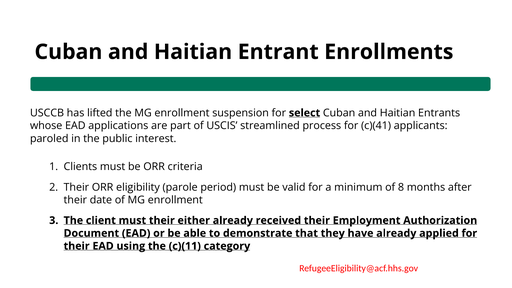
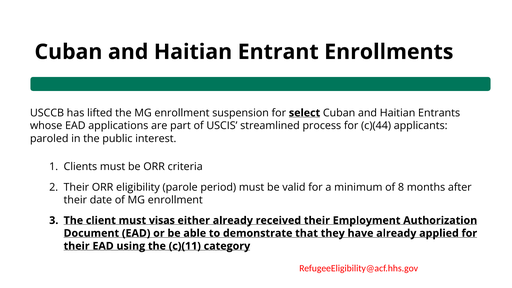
c)(41: c)(41 -> c)(44
must their: their -> visas
